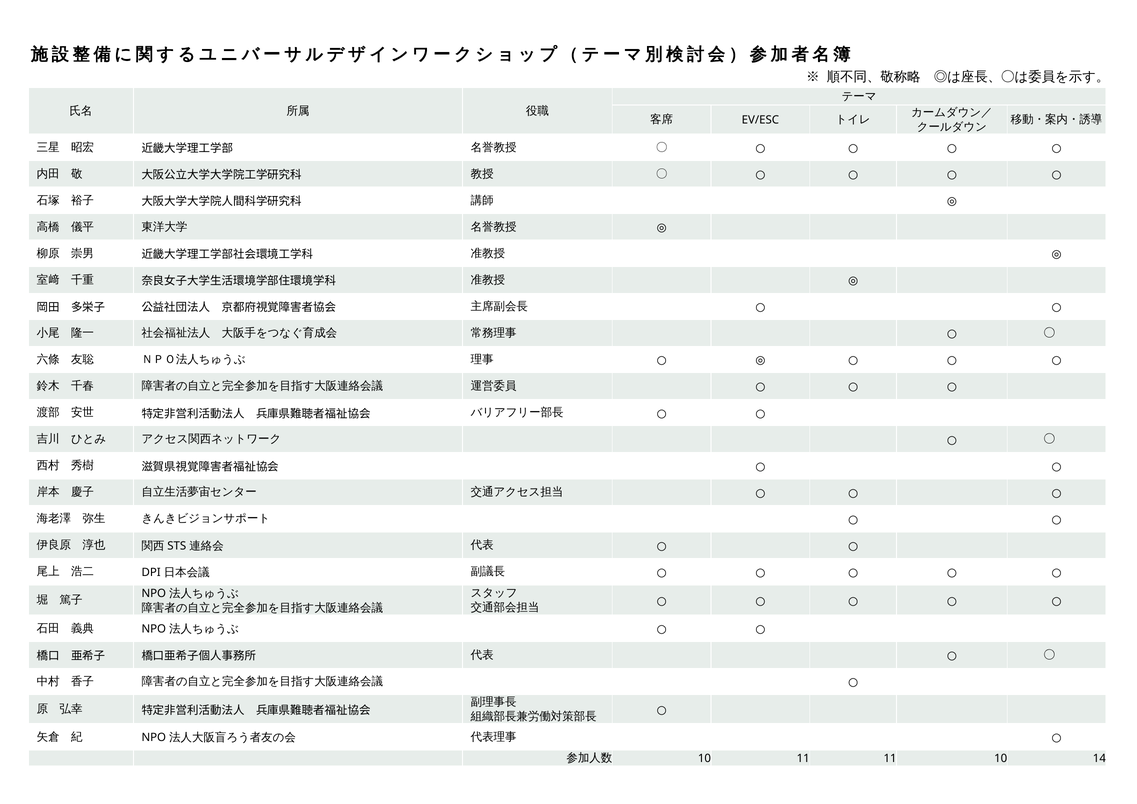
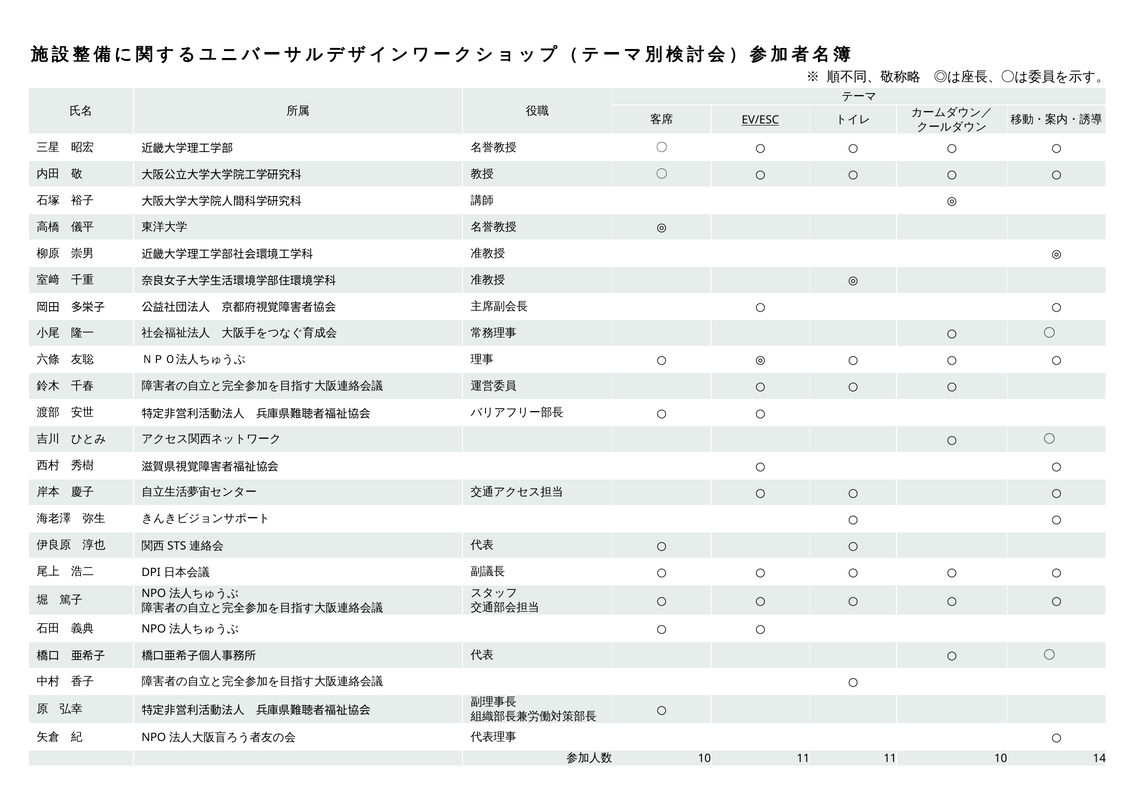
EV/ESC underline: none -> present
